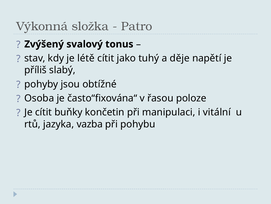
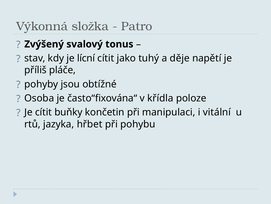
létě: létě -> lícní
slabý: slabý -> pláče
řasou: řasou -> křídla
vazba: vazba -> hřbet
